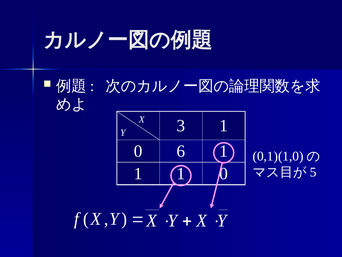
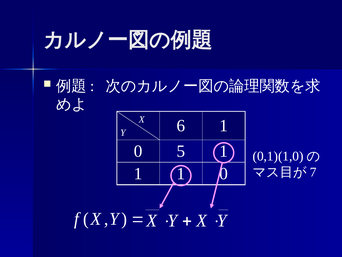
3: 3 -> 6
6: 6 -> 5
5: 5 -> 7
